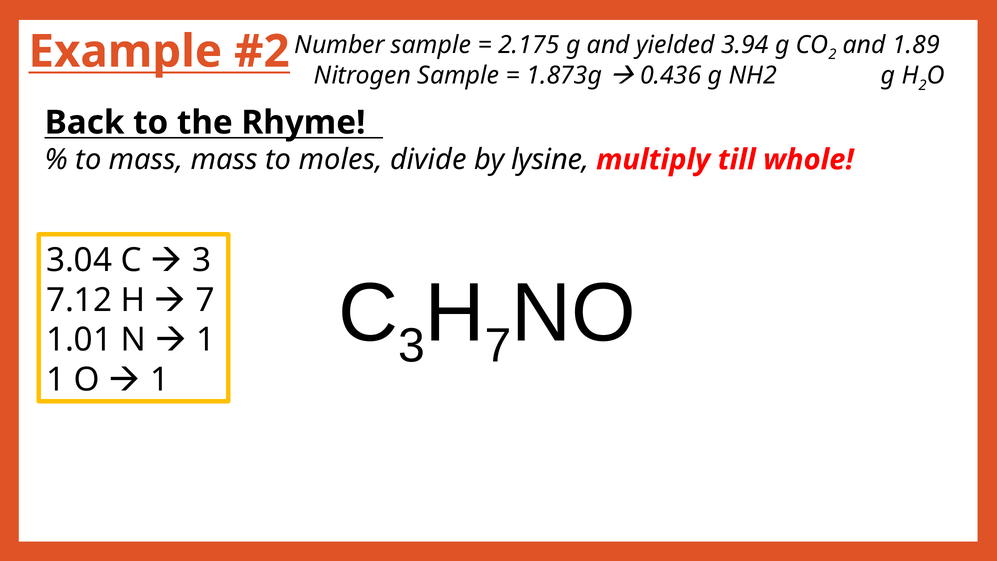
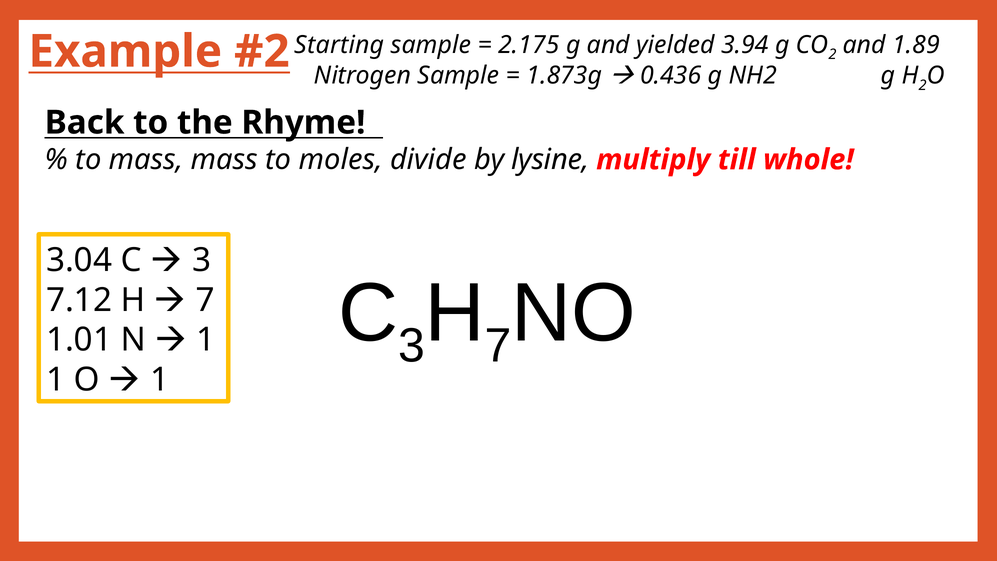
Number: Number -> Starting
